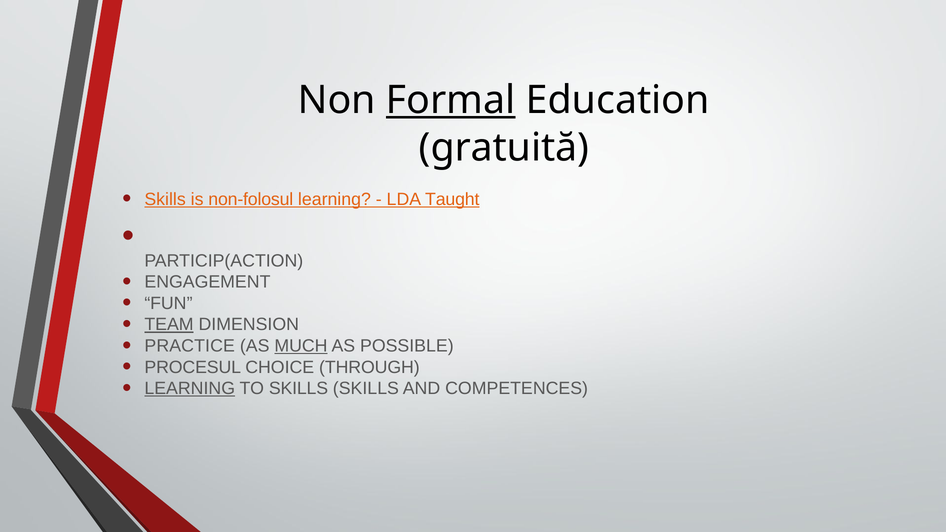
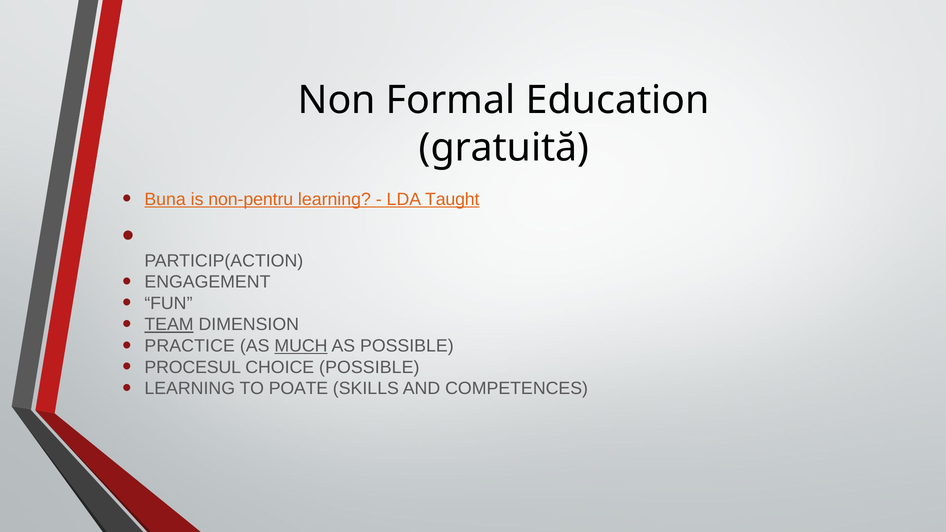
Formal underline: present -> none
Skills at (165, 199): Skills -> Buna
non-folosul: non-folosul -> non-pentru
CHOICE THROUGH: THROUGH -> POSSIBLE
LEARNING at (190, 389) underline: present -> none
TO SKILLS: SKILLS -> POATE
